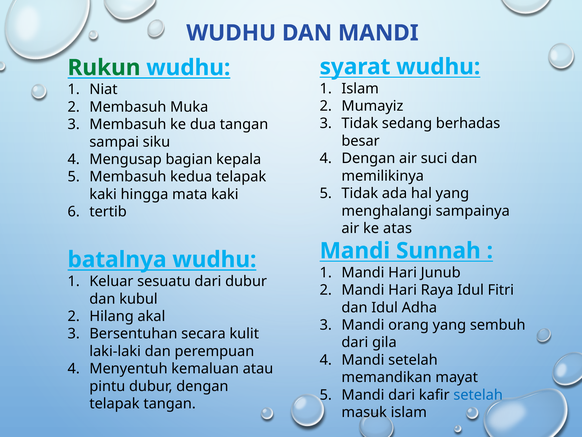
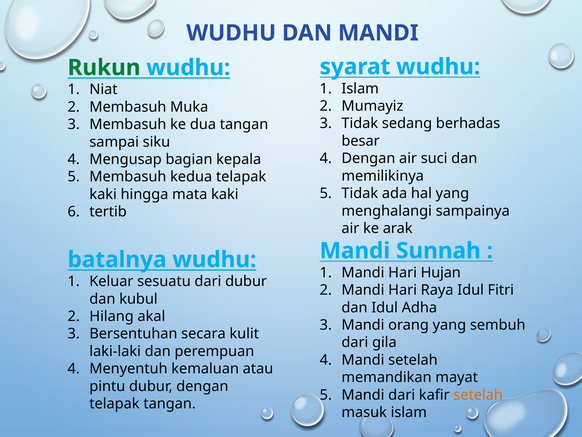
atas: atas -> arak
Junub: Junub -> Hujan
setelah at (478, 394) colour: blue -> orange
